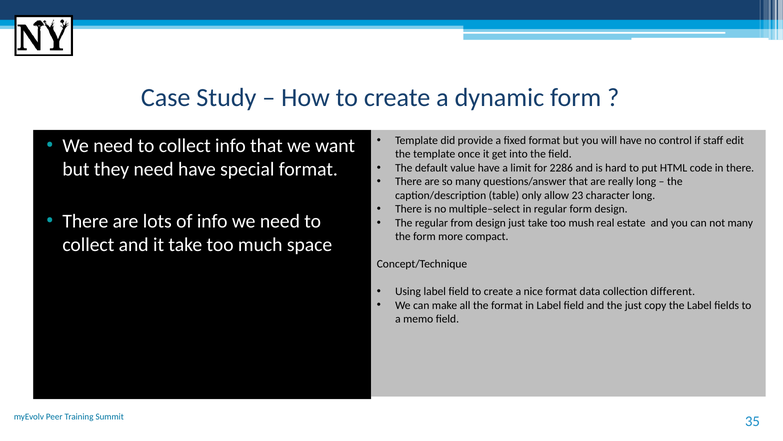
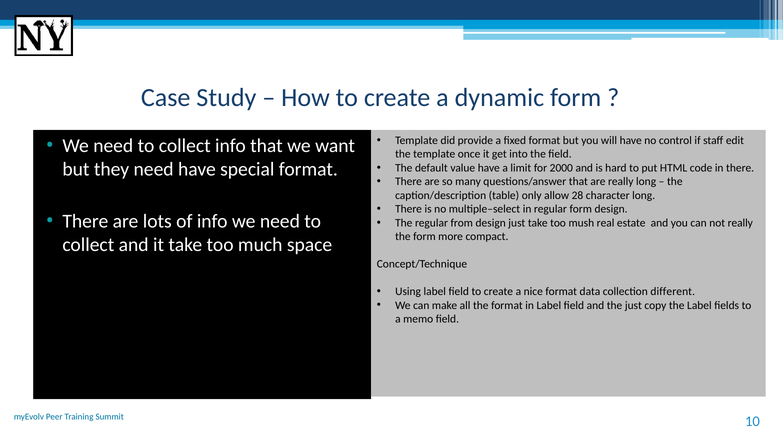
2286: 2286 -> 2000
23: 23 -> 28
not many: many -> really
35: 35 -> 10
